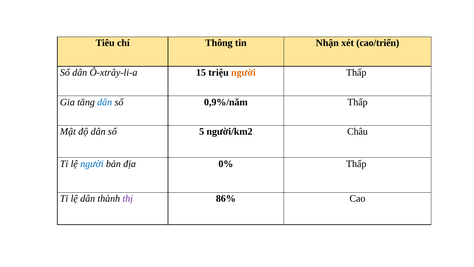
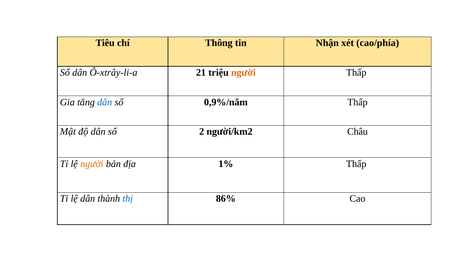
cao/triển: cao/triển -> cao/phía
15: 15 -> 21
5: 5 -> 2
người at (92, 164) colour: blue -> orange
0%: 0% -> 1%
thị colour: purple -> blue
